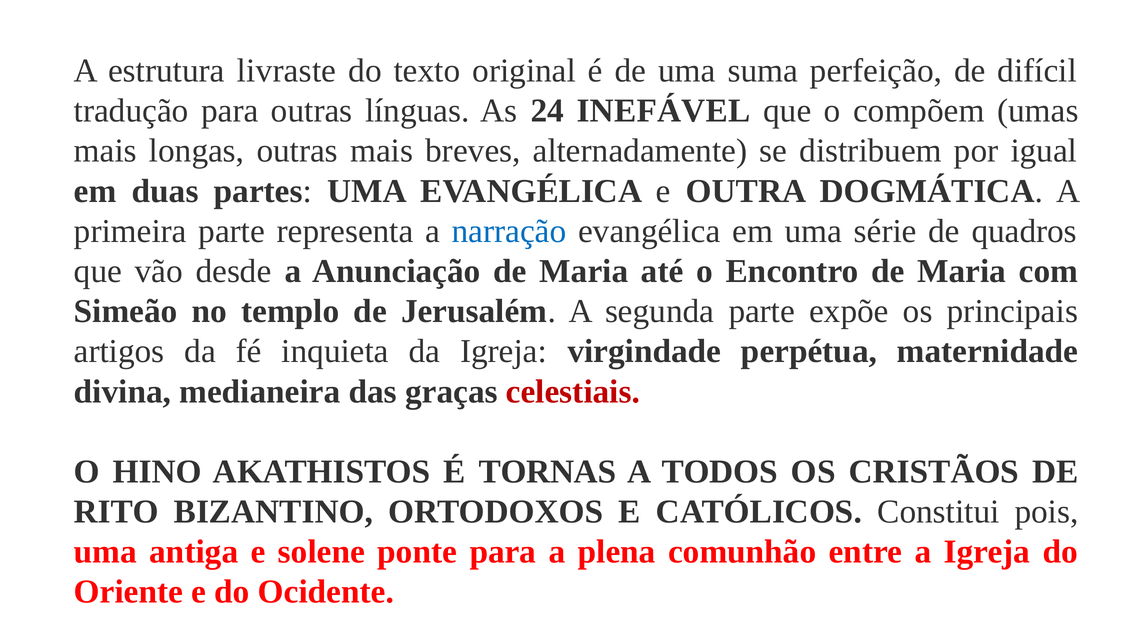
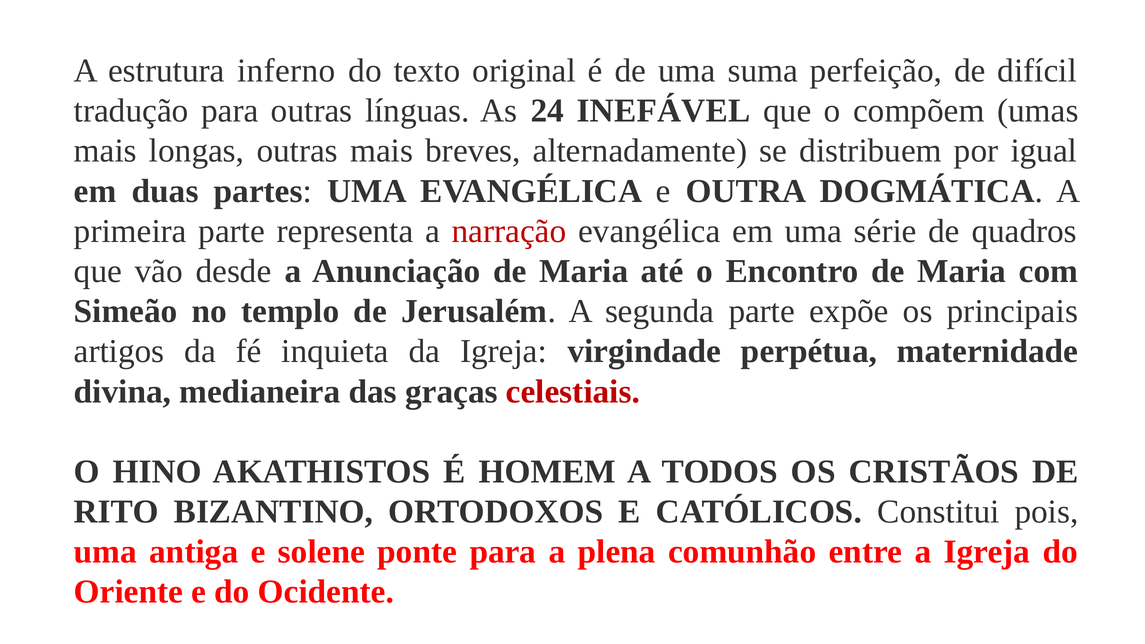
livraste: livraste -> inferno
narração colour: blue -> red
TORNAS: TORNAS -> HOMEM
